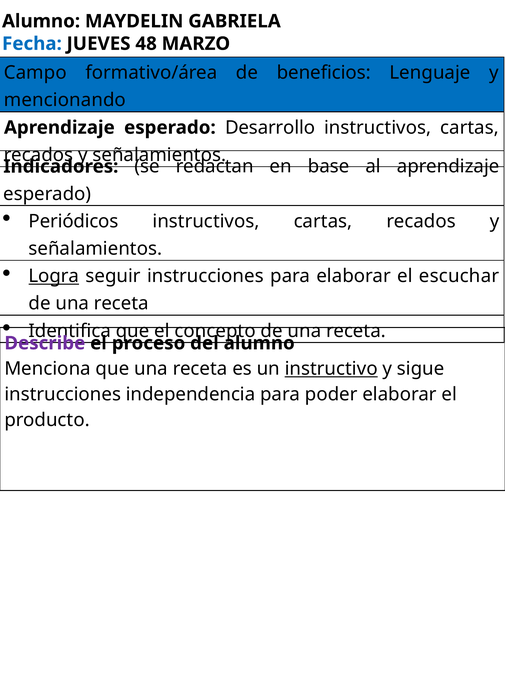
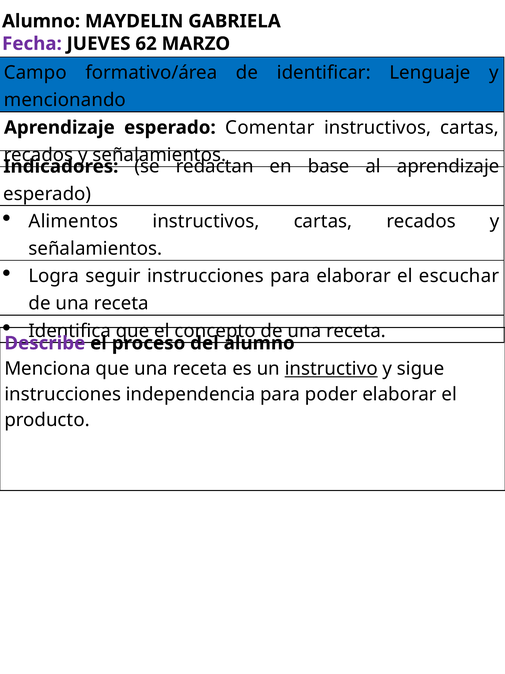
Fecha colour: blue -> purple
48: 48 -> 62
beneficios: beneficios -> identificar
Desarrollo: Desarrollo -> Comentar
Periódicos: Periódicos -> Alimentos
Logra underline: present -> none
